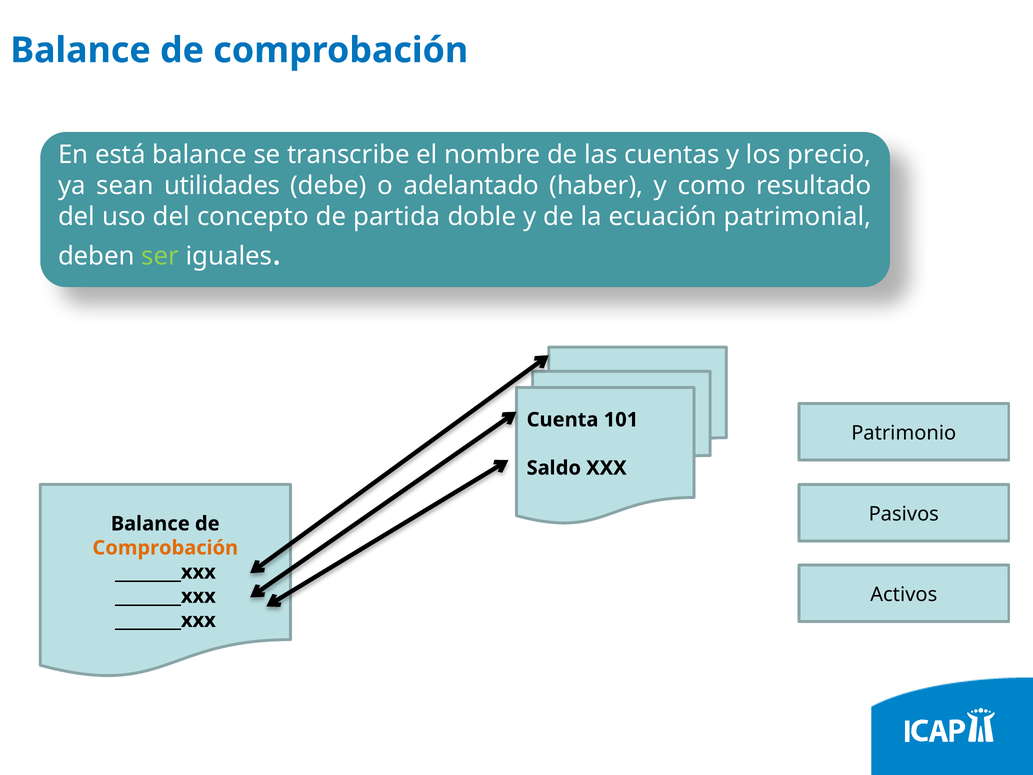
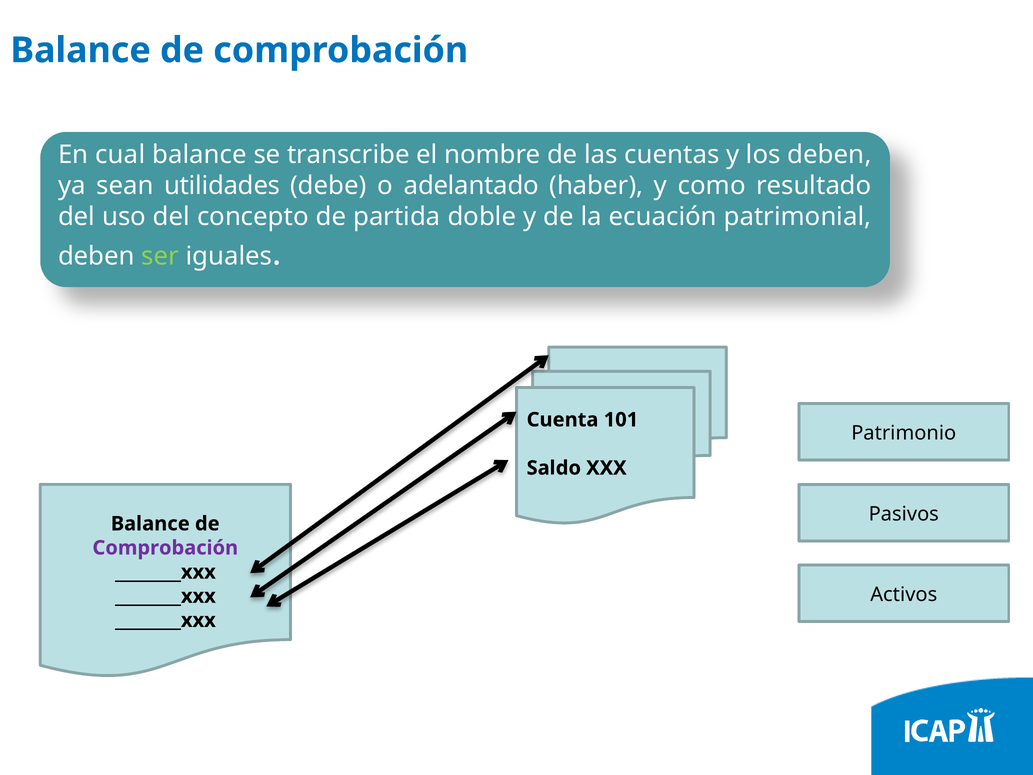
está: está -> cual
los precio: precio -> deben
Comprobación at (165, 548) colour: orange -> purple
